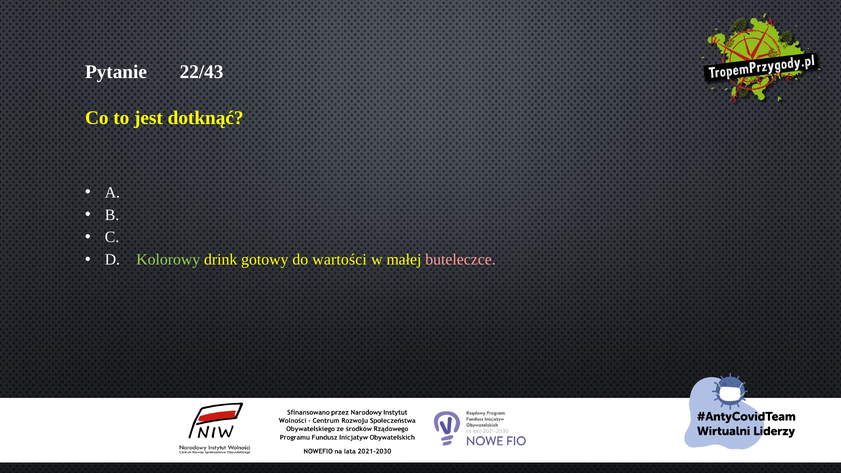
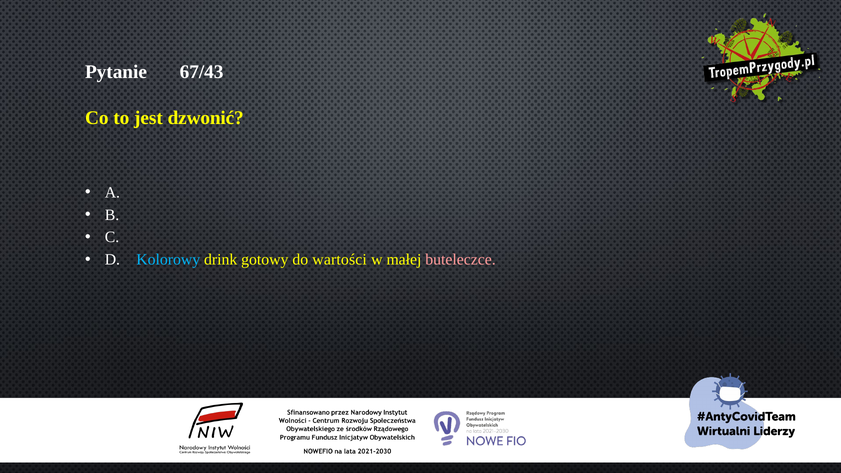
22/43: 22/43 -> 67/43
dotknąć: dotknąć -> dzwonić
Kolorowy colour: light green -> light blue
